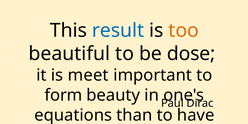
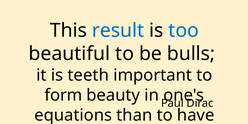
too colour: orange -> blue
dose: dose -> bulls
meet: meet -> teeth
